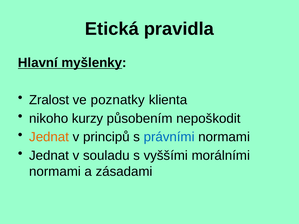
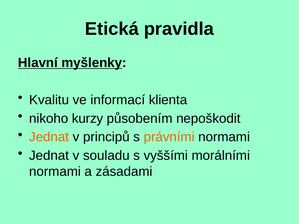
Zralost: Zralost -> Kvalitu
poznatky: poznatky -> informací
právními colour: blue -> orange
